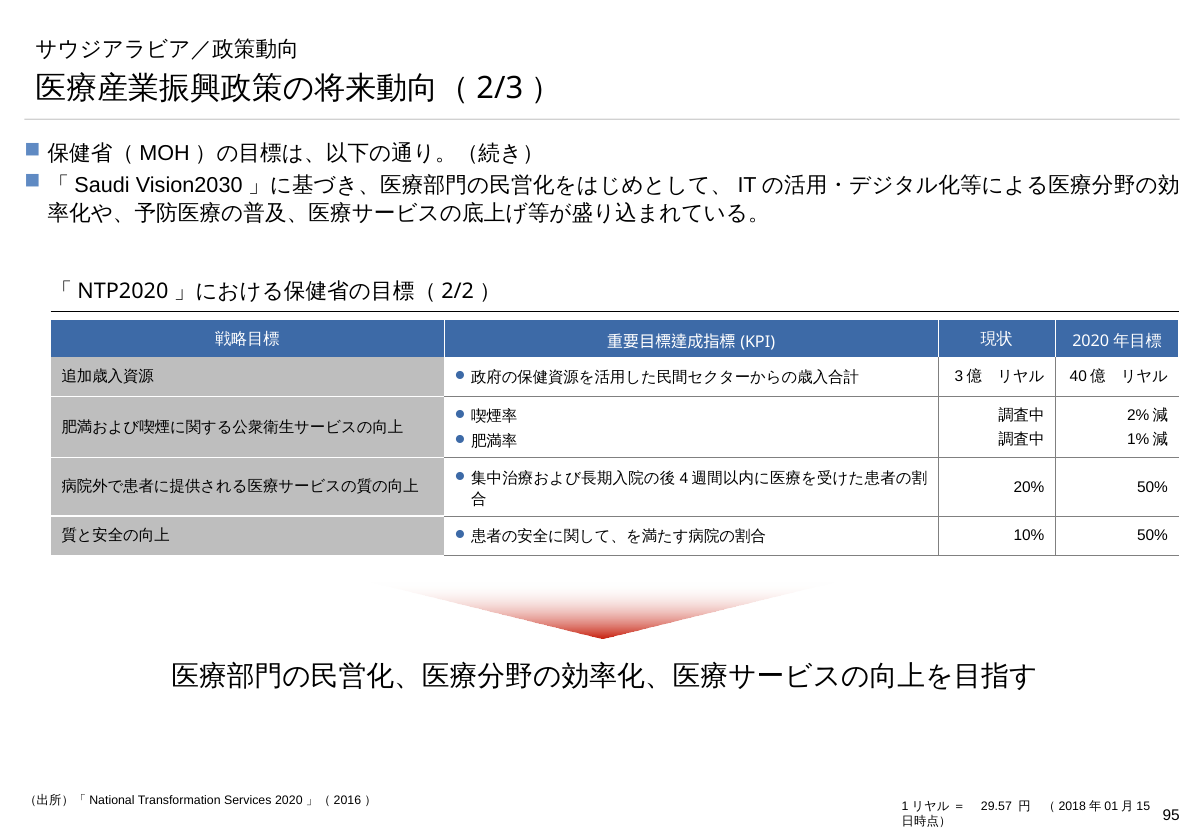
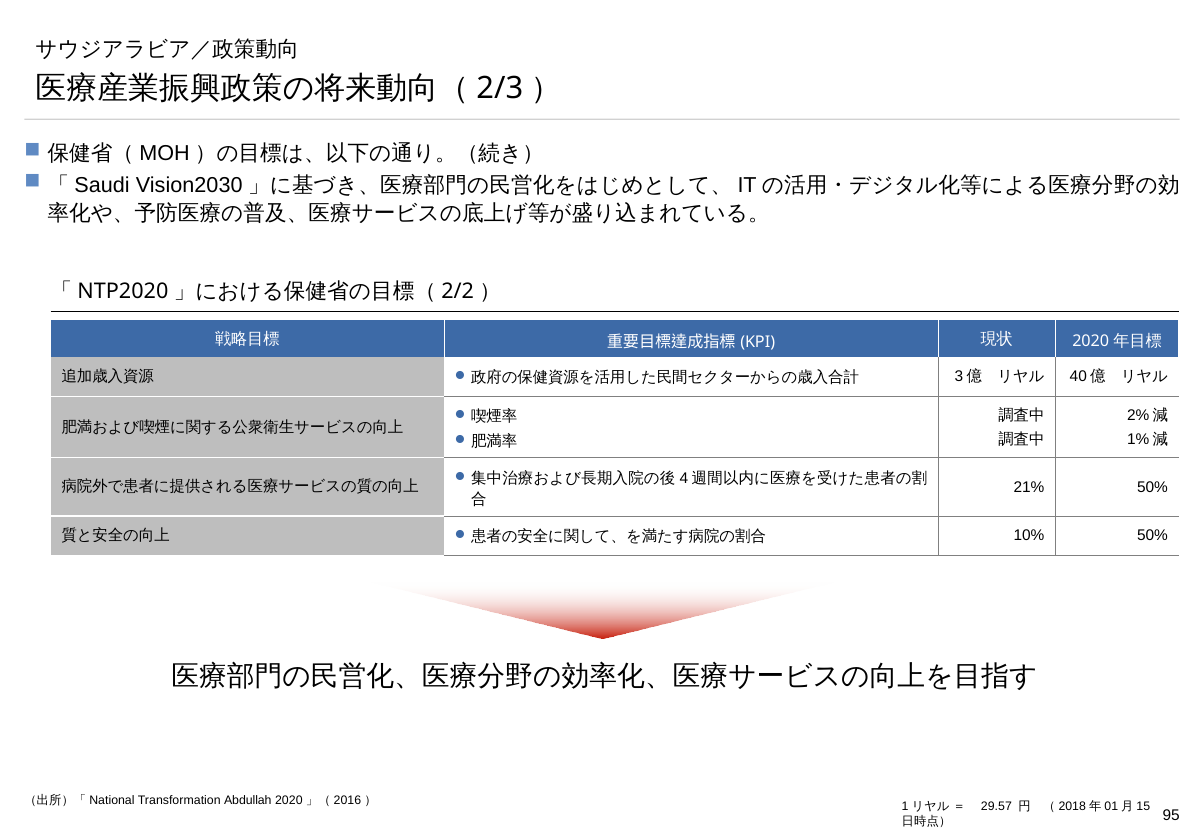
20%: 20% -> 21%
Services: Services -> Abdullah
